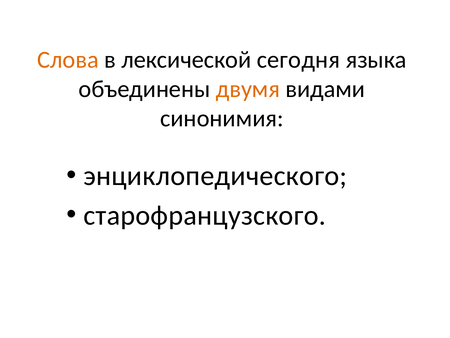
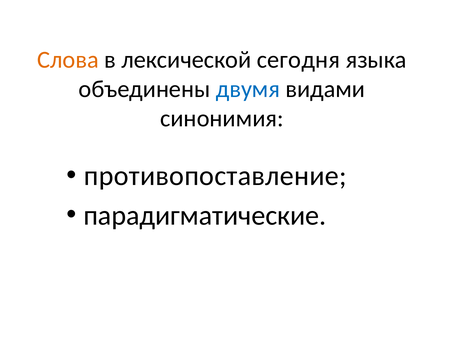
двумя colour: orange -> blue
энциклопедического: энциклопедического -> противопоставление
старофранцузского: старофранцузского -> парадигматические
